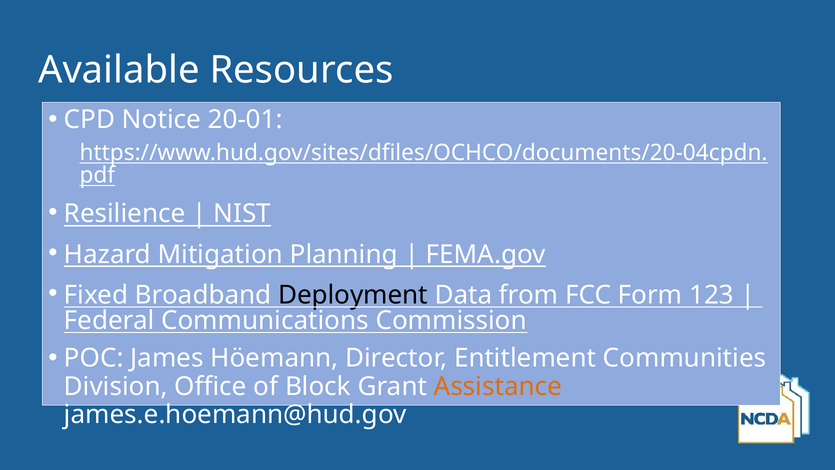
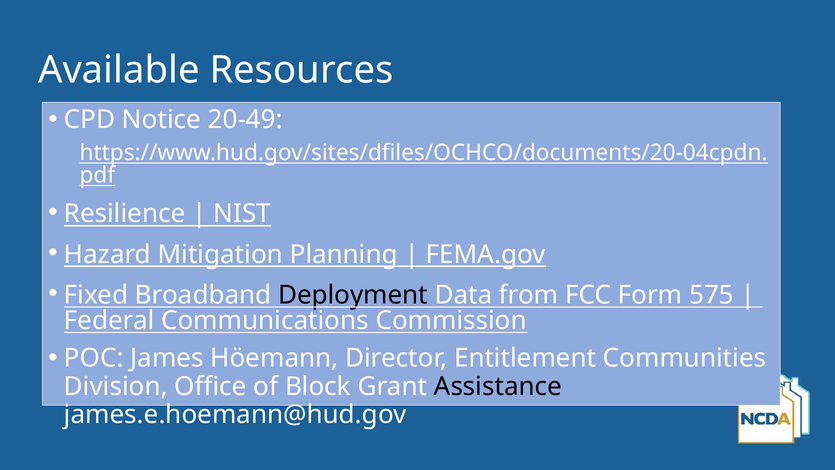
20-01: 20-01 -> 20-49
123: 123 -> 575
Assistance colour: orange -> black
